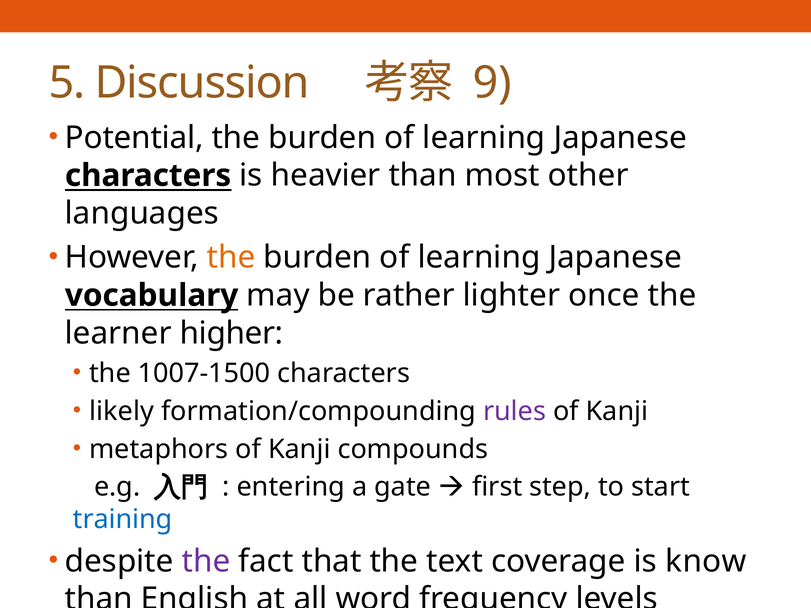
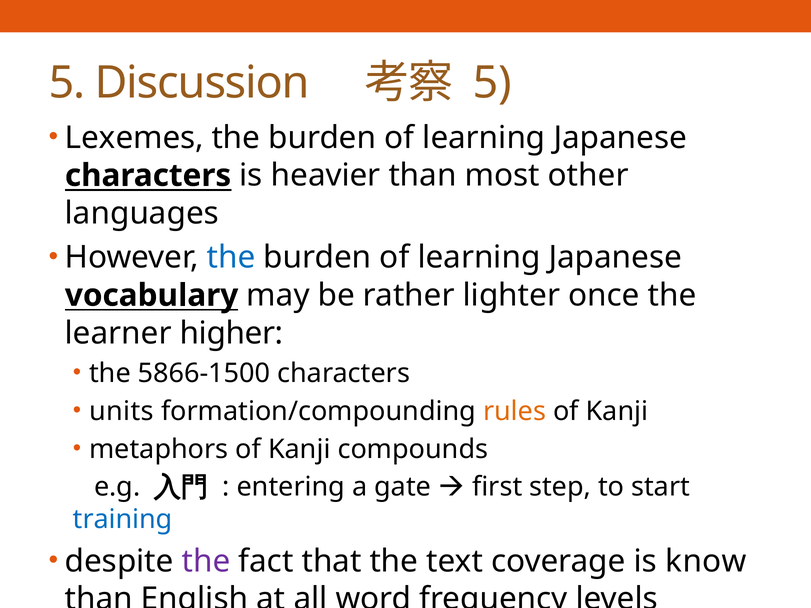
9 at (492, 83): 9 -> 5
Potential: Potential -> Lexemes
the at (231, 258) colour: orange -> blue
1007-1500: 1007-1500 -> 5866-1500
likely: likely -> units
rules colour: purple -> orange
